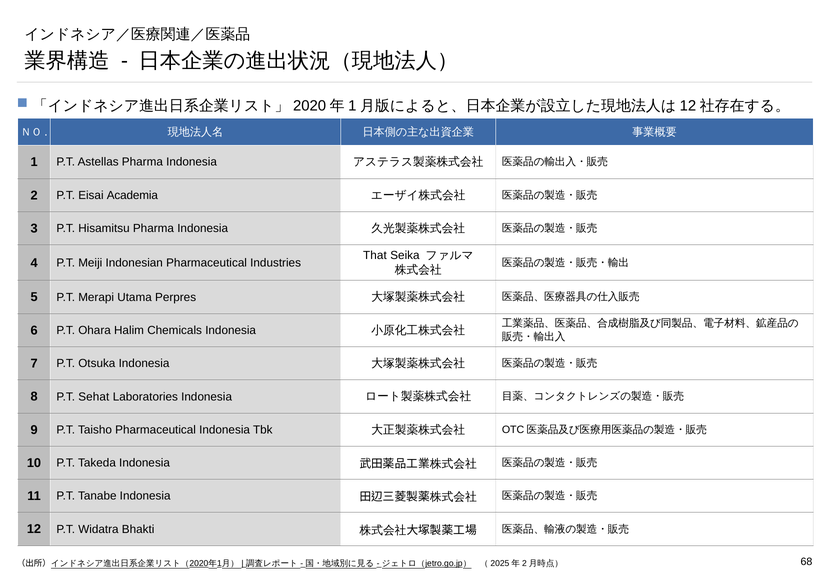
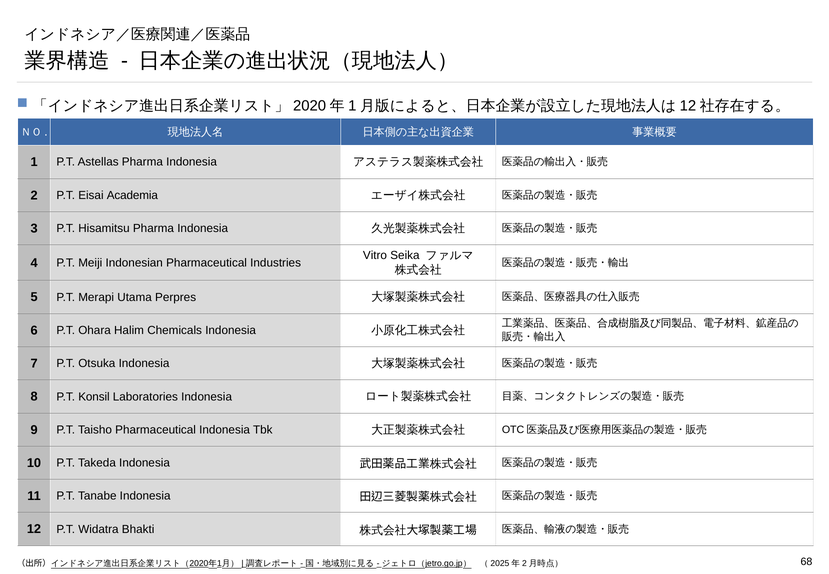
That: That -> Vitro
Sehat: Sehat -> Konsil
